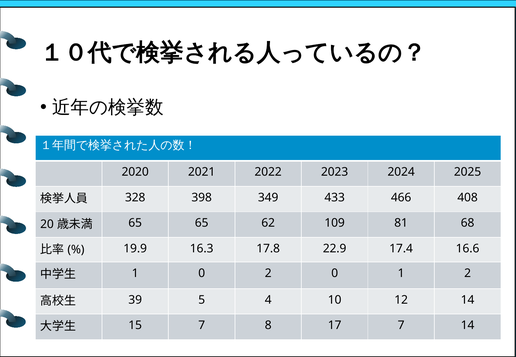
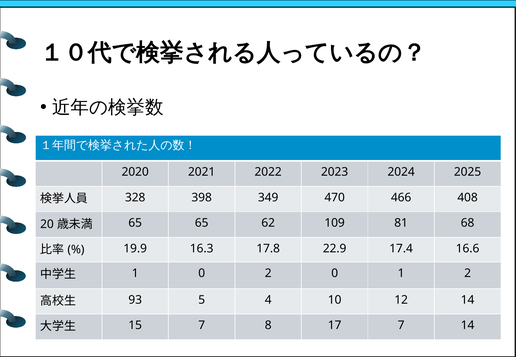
433: 433 -> 470
39: 39 -> 93
